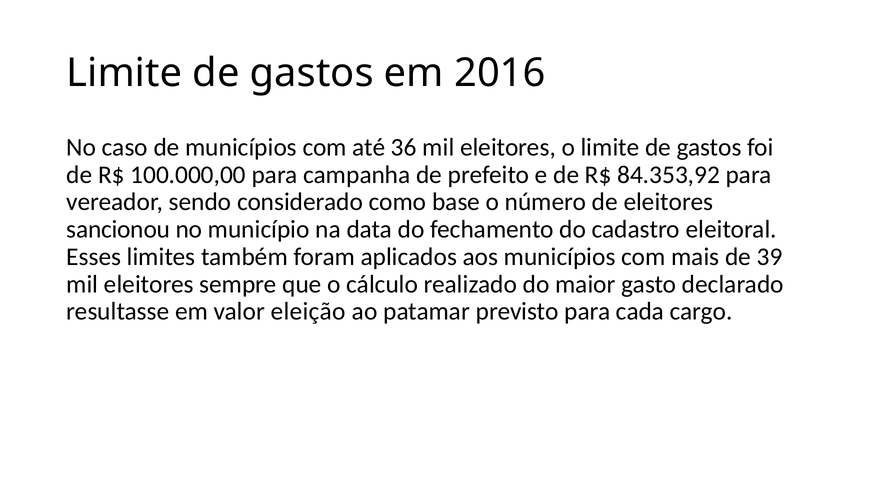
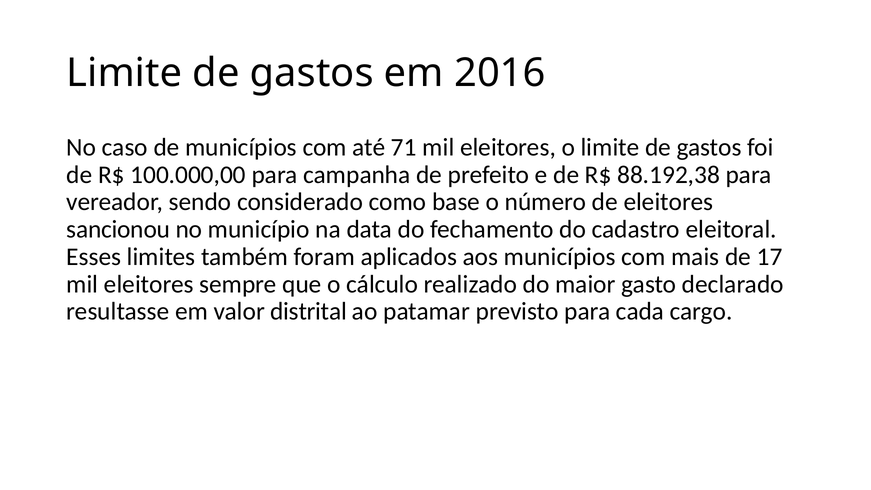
36: 36 -> 71
84.353,92: 84.353,92 -> 88.192,38
39: 39 -> 17
eleição: eleição -> distrital
